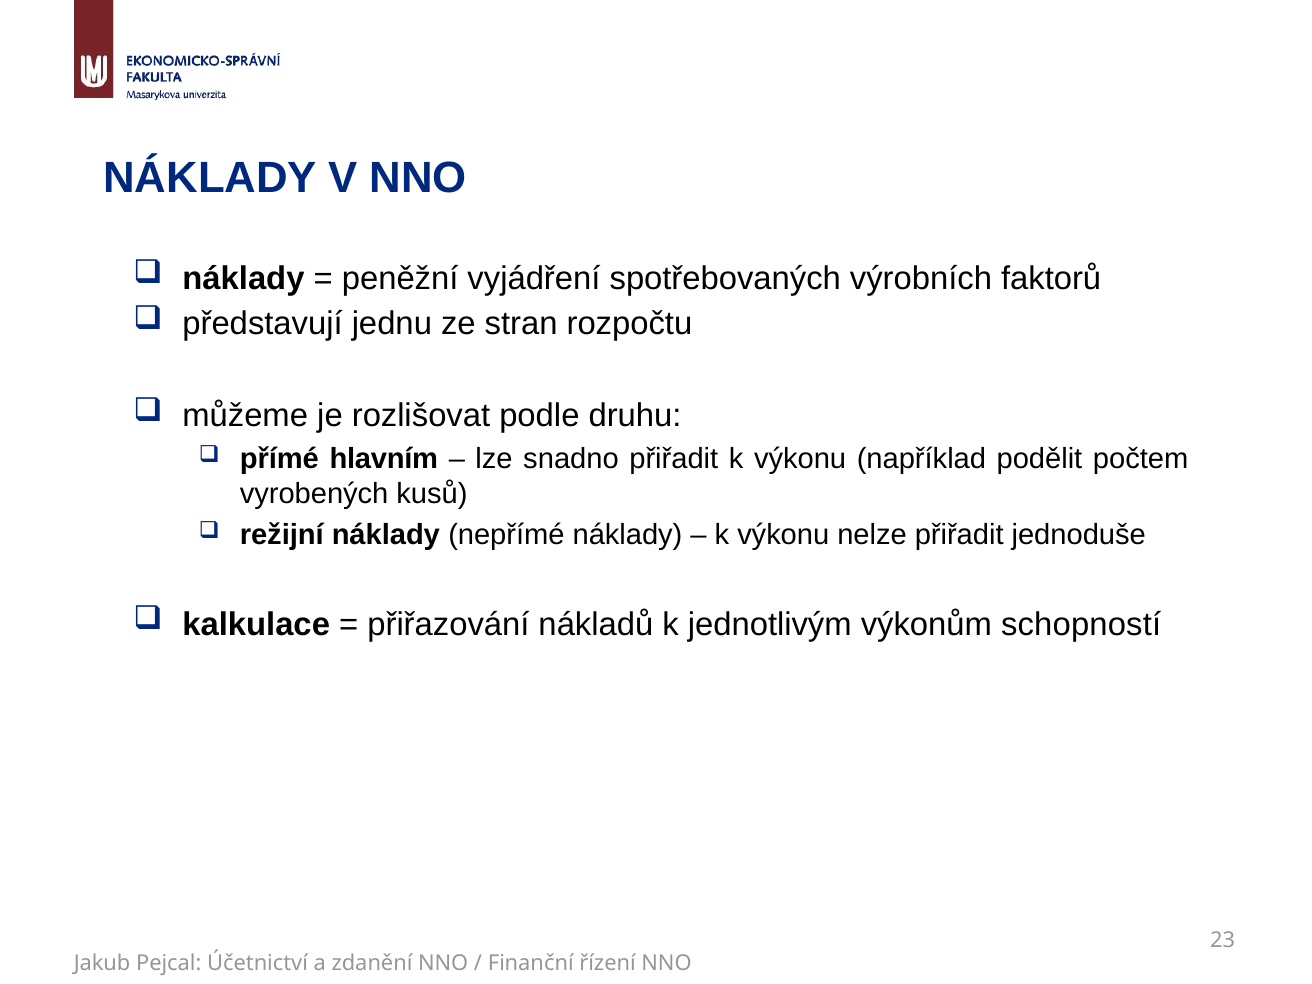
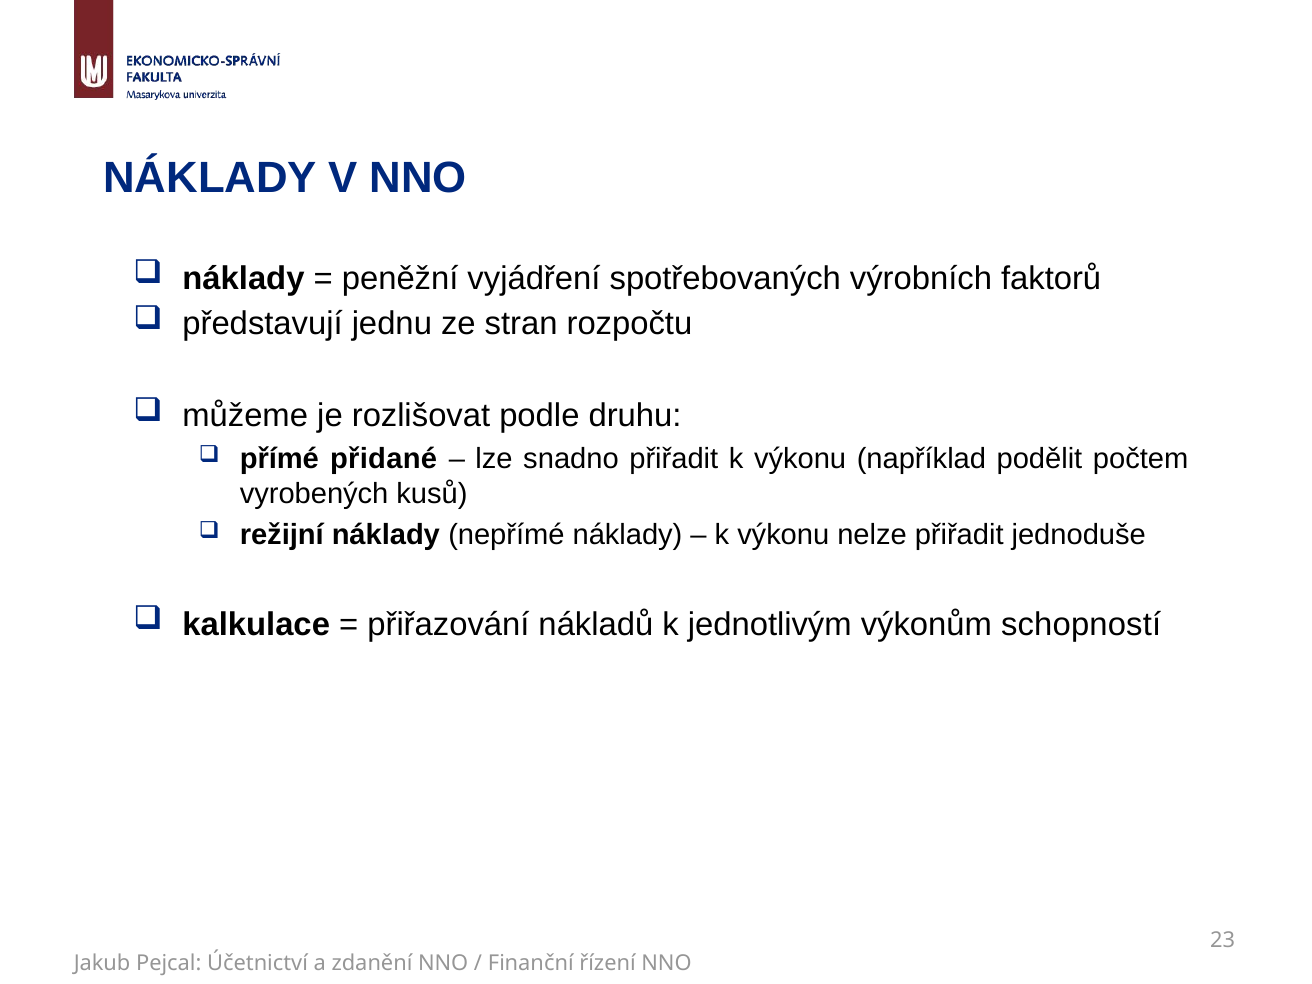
hlavním: hlavním -> přidané
